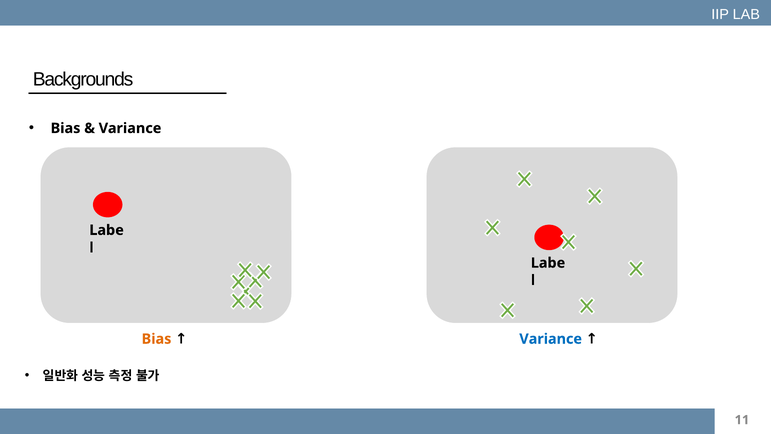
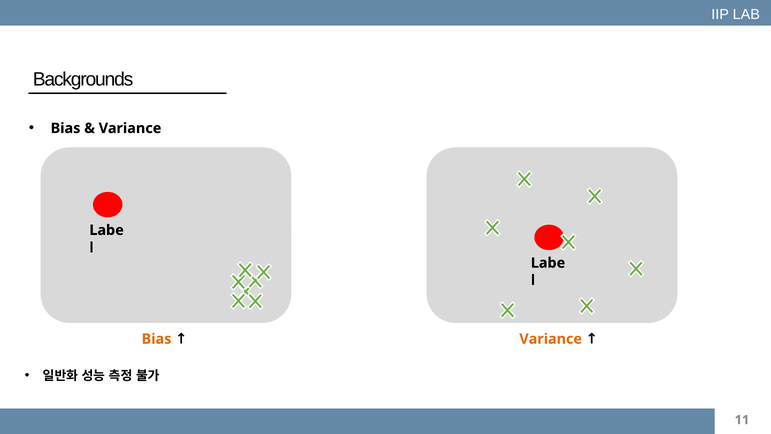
Variance at (551, 339) colour: blue -> orange
